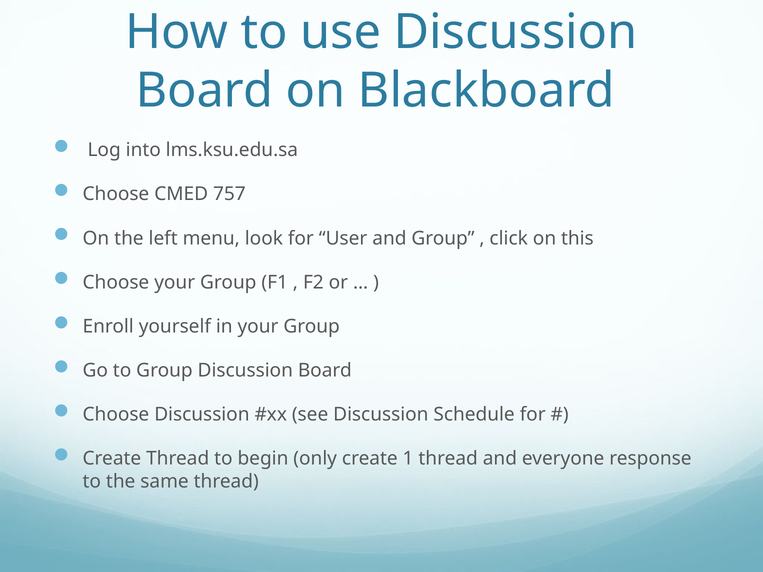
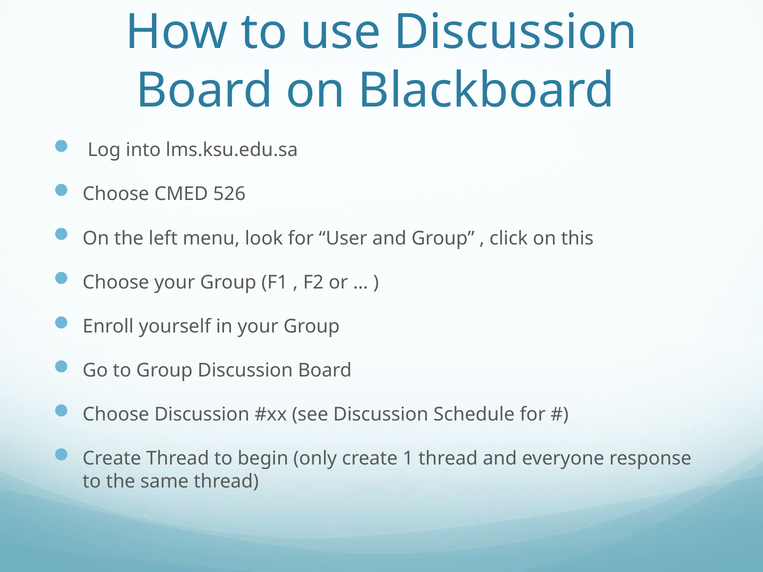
757: 757 -> 526
